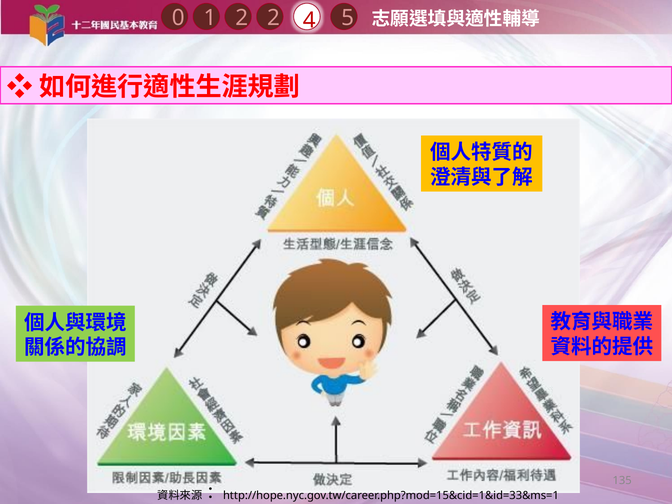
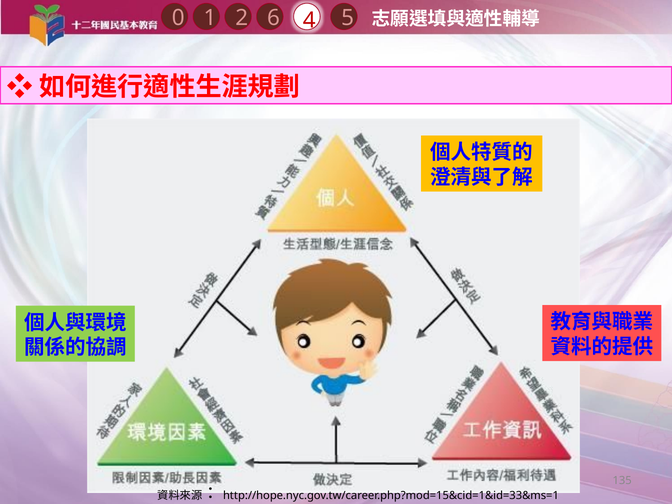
1 2: 2 -> 6
